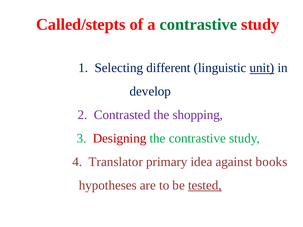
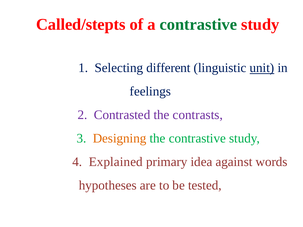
develop: develop -> feelings
shopping: shopping -> contrasts
Designing colour: red -> orange
Translator: Translator -> Explained
books: books -> words
tested underline: present -> none
